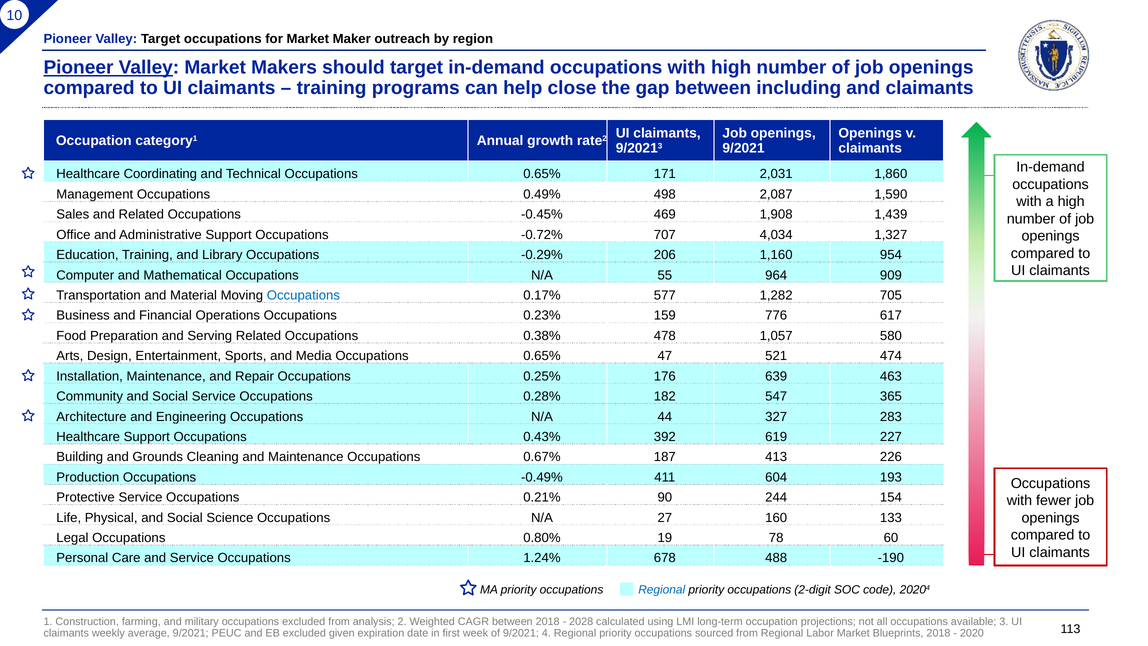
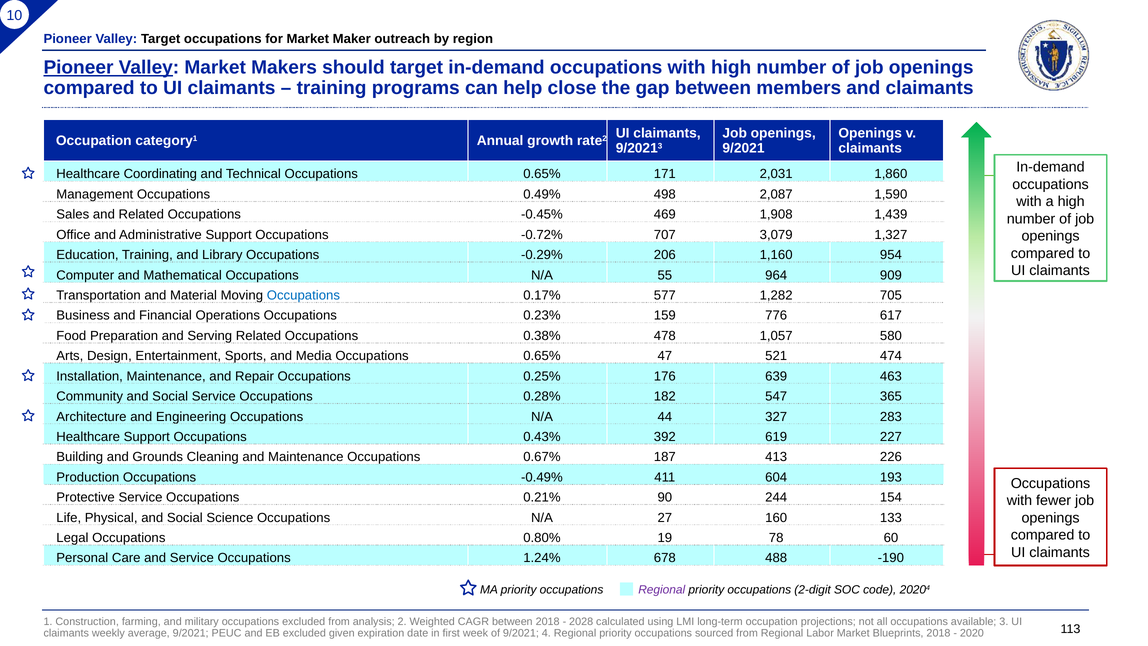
including: including -> members
4,034: 4,034 -> 3,079
Regional at (662, 589) colour: blue -> purple
